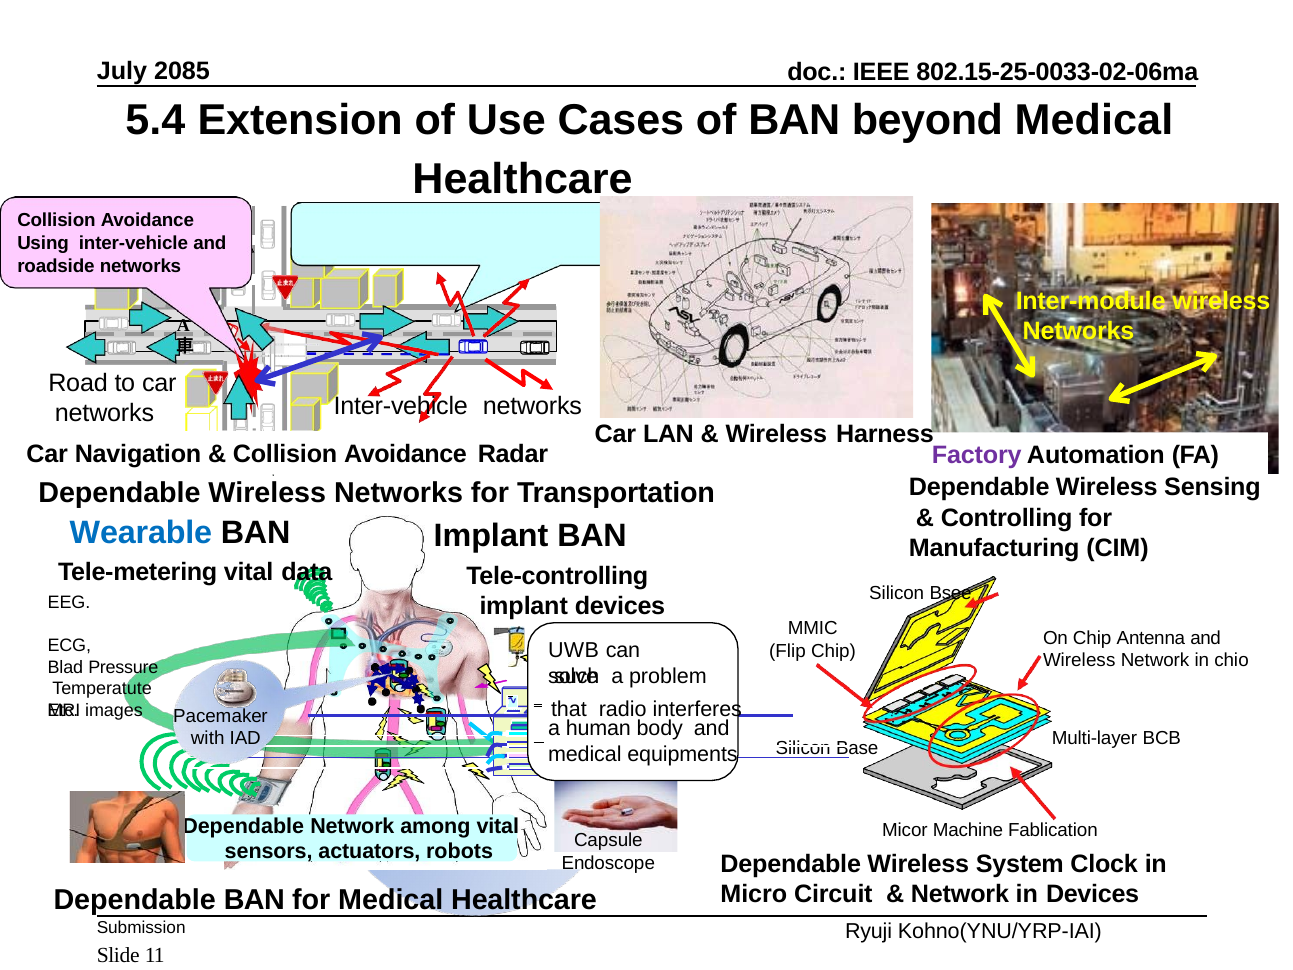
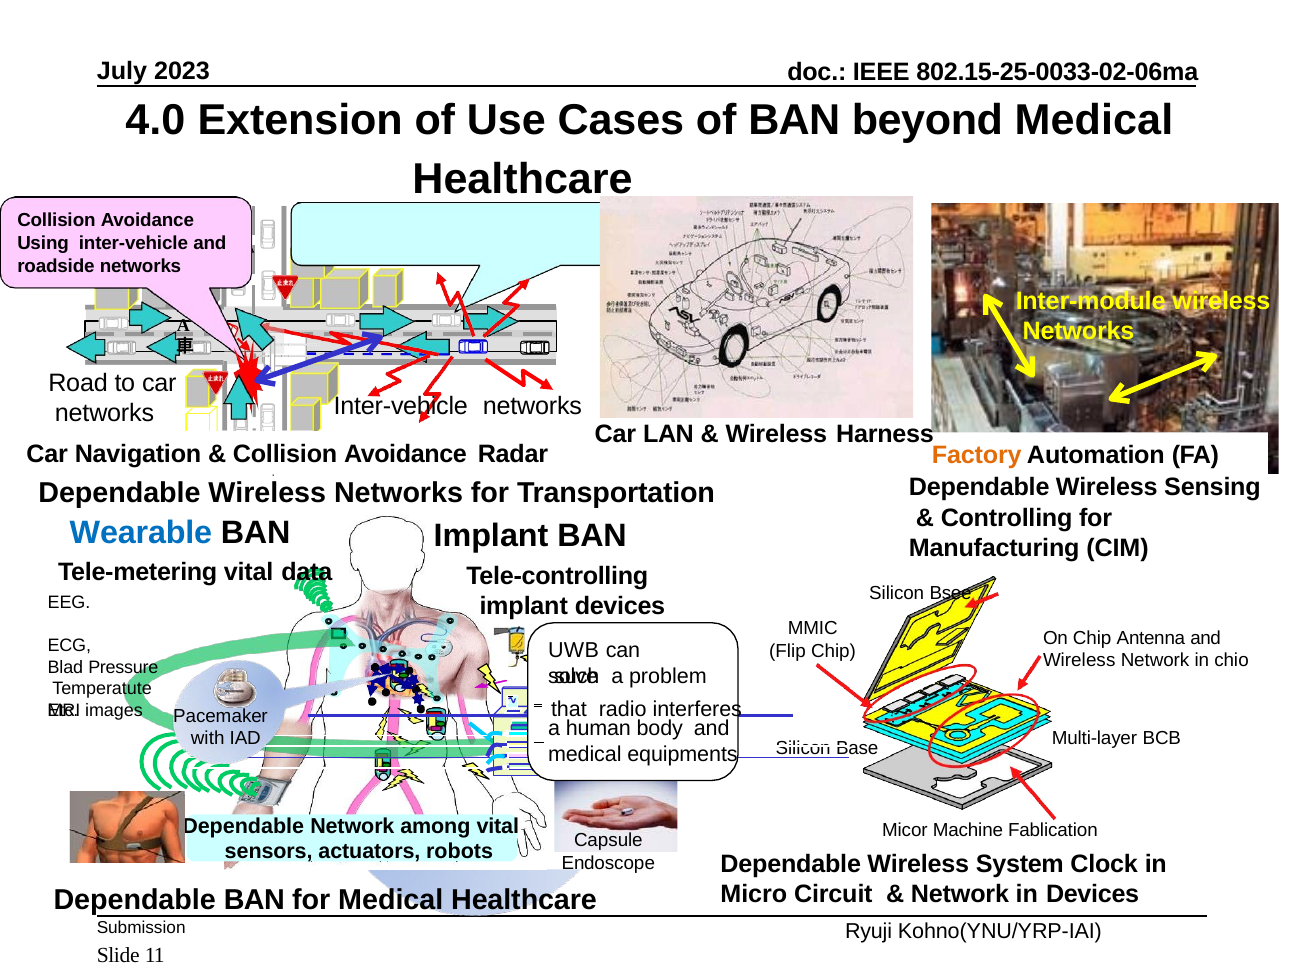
2085: 2085 -> 2023
5.4: 5.4 -> 4.0
Factory colour: purple -> orange
